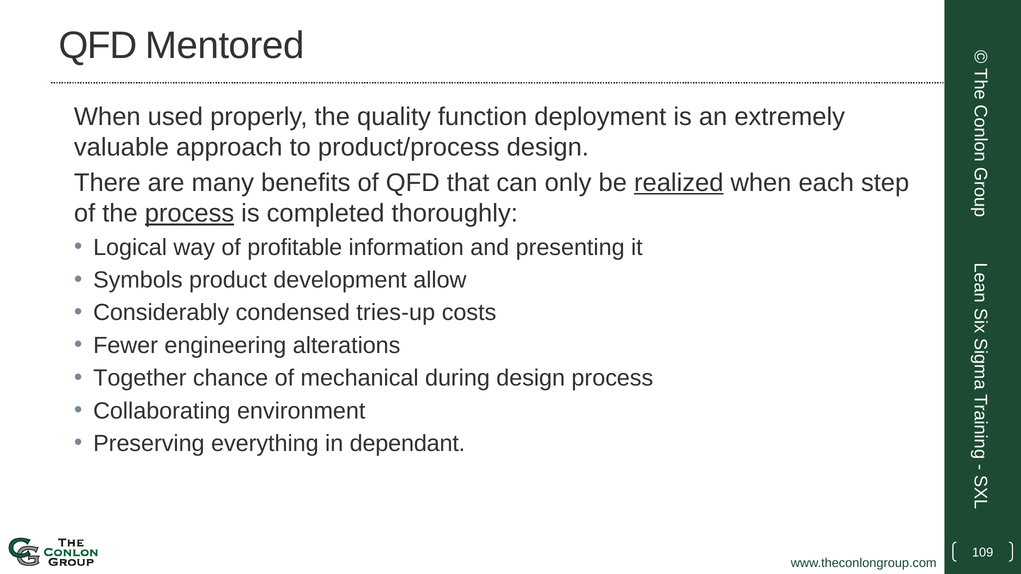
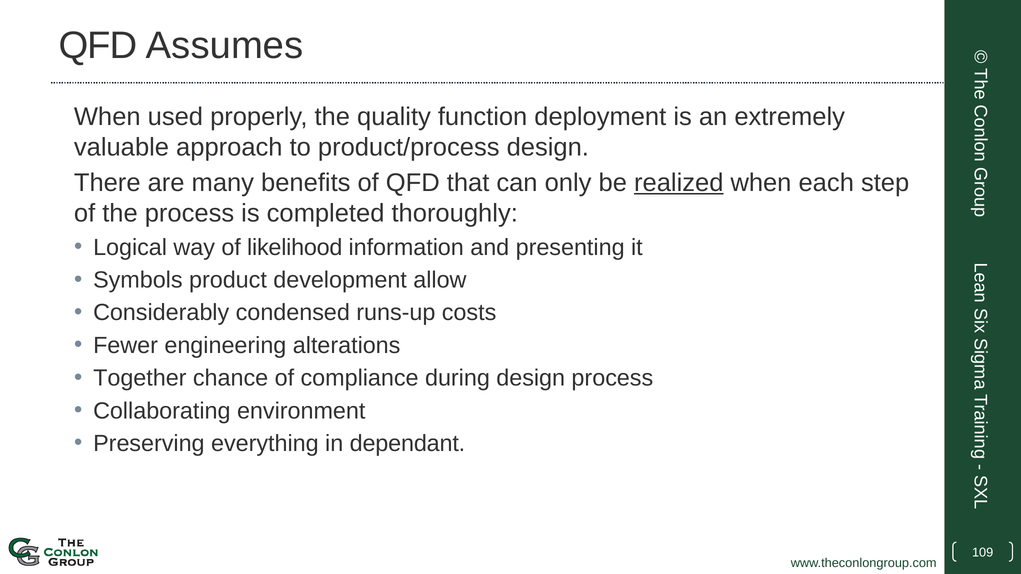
Mentored: Mentored -> Assumes
process at (189, 214) underline: present -> none
profitable: profitable -> likelihood
tries-up: tries-up -> runs-up
mechanical: mechanical -> compliance
